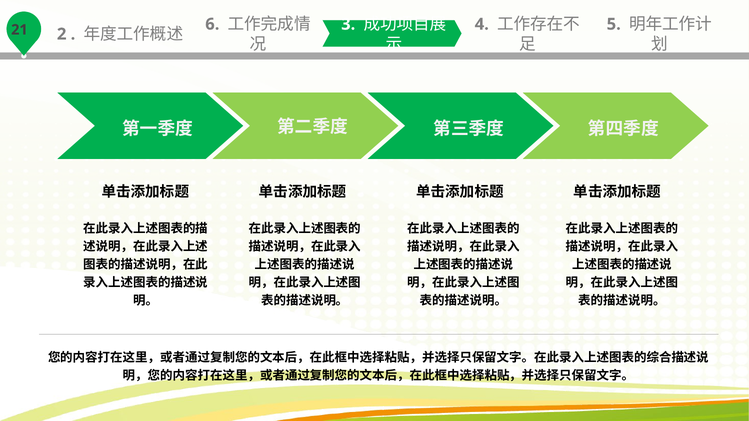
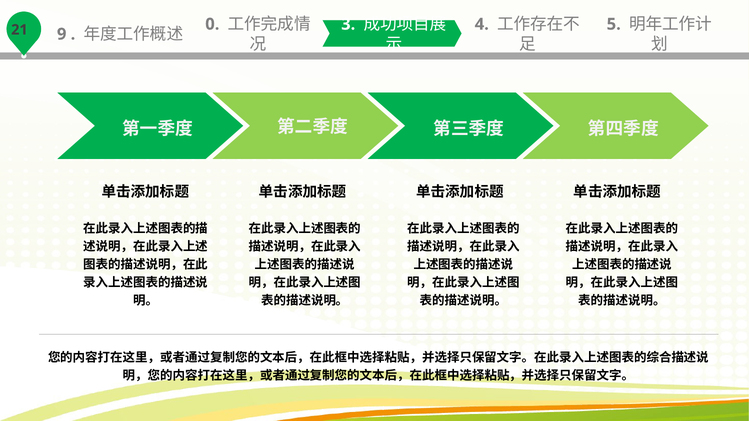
2: 2 -> 9
6: 6 -> 0
